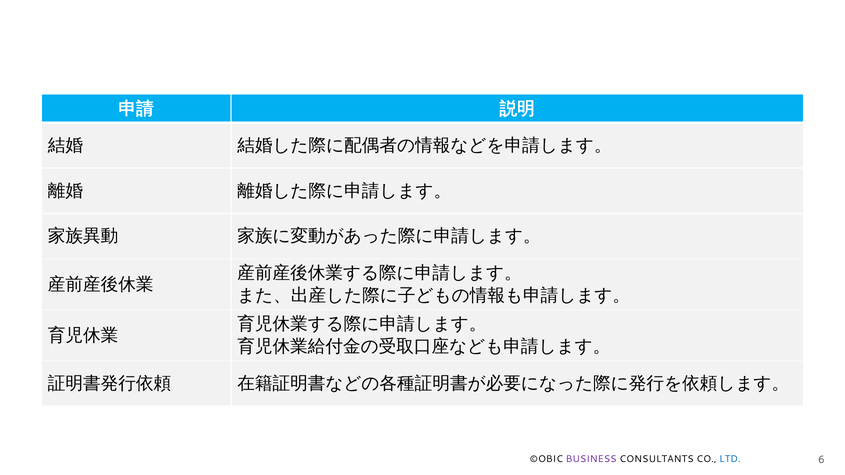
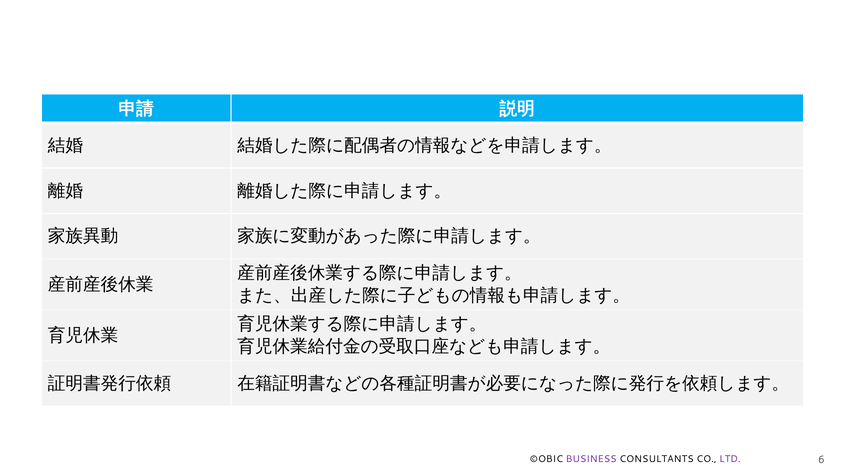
LTD colour: blue -> purple
